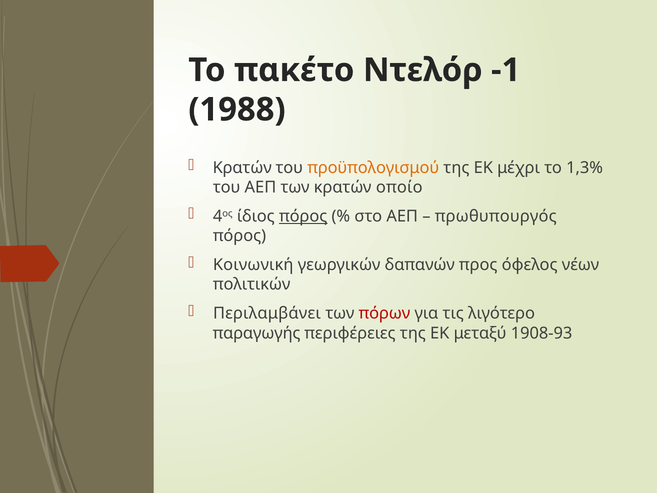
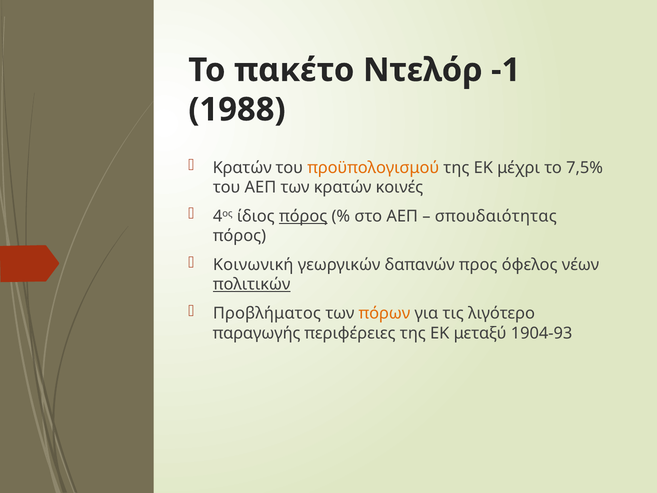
1,3%: 1,3% -> 7,5%
οποίο: οποίο -> κοινές
πρωθυπουργός: πρωθυπουργός -> σπουδαιότητας
πολιτικών underline: none -> present
Περιλαμβάνει: Περιλαμβάνει -> Προβλήματος
πόρων colour: red -> orange
1908-93: 1908-93 -> 1904-93
